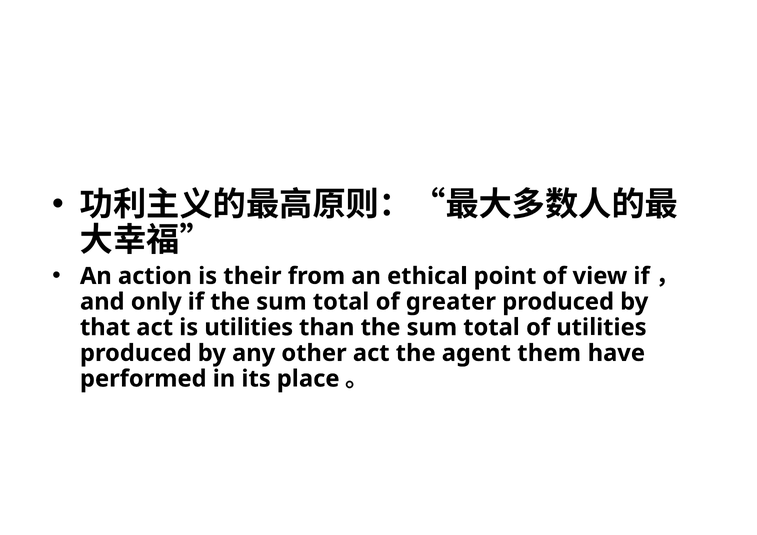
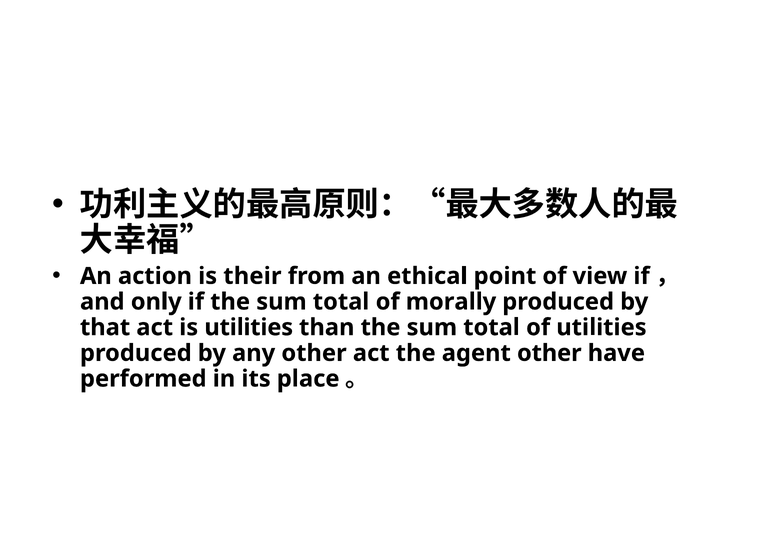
greater: greater -> morally
agent them: them -> other
